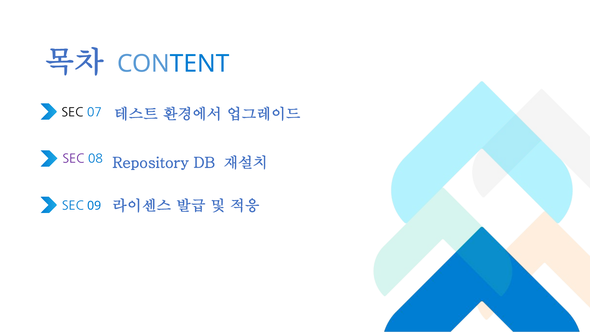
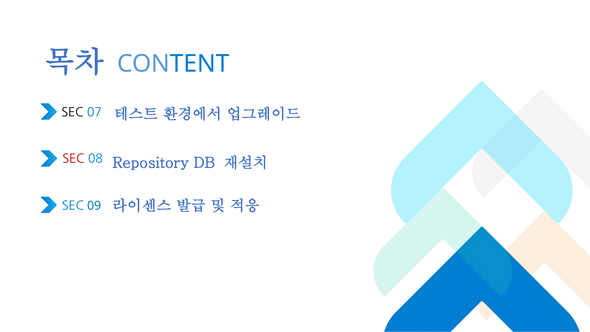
SEC at (73, 159) colour: purple -> red
